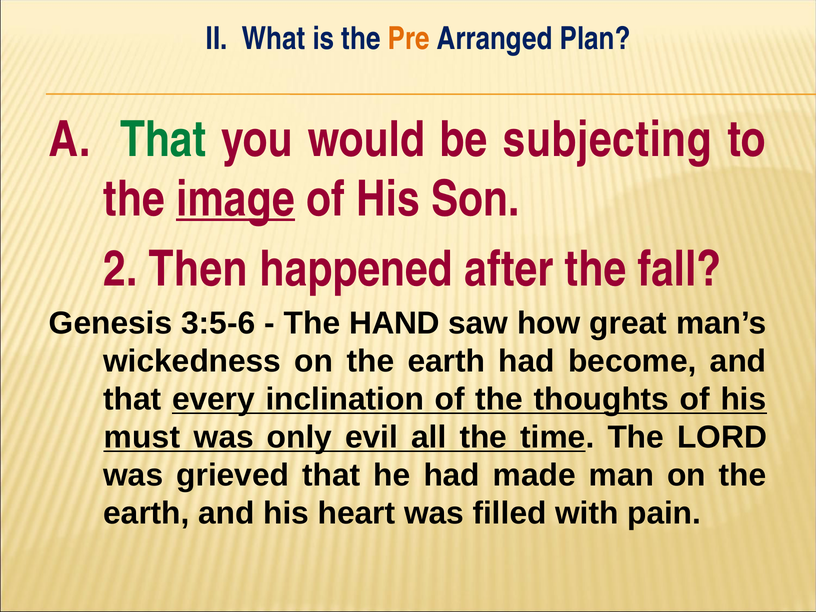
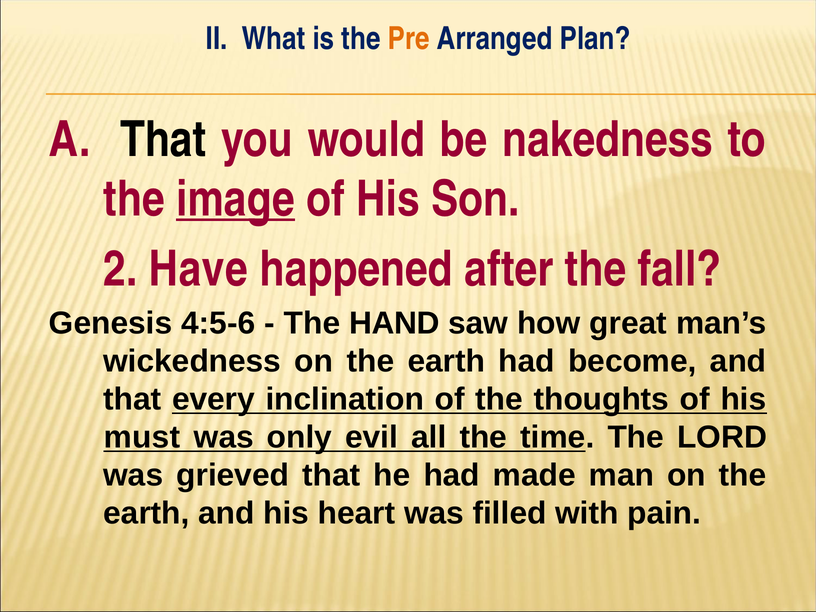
That at (163, 140) colour: green -> black
subjecting: subjecting -> nakedness
Then: Then -> Have
3:5-6: 3:5-6 -> 4:5-6
